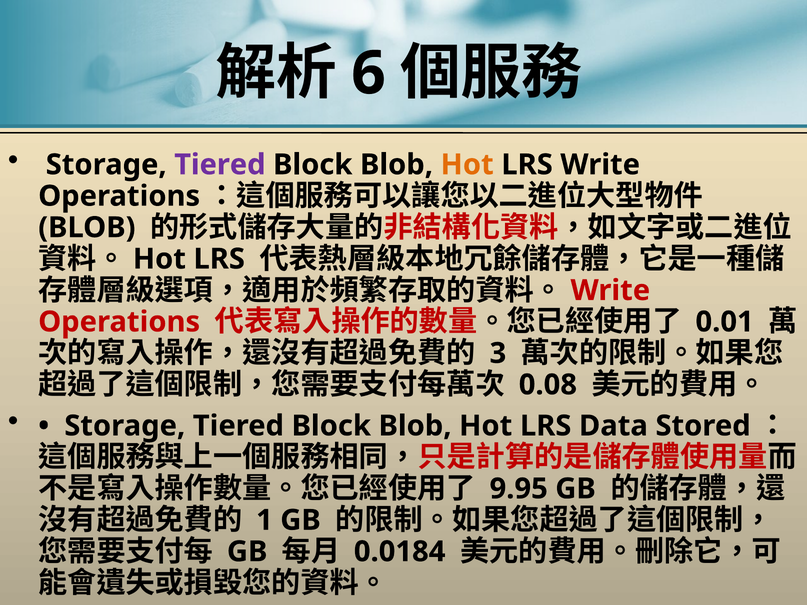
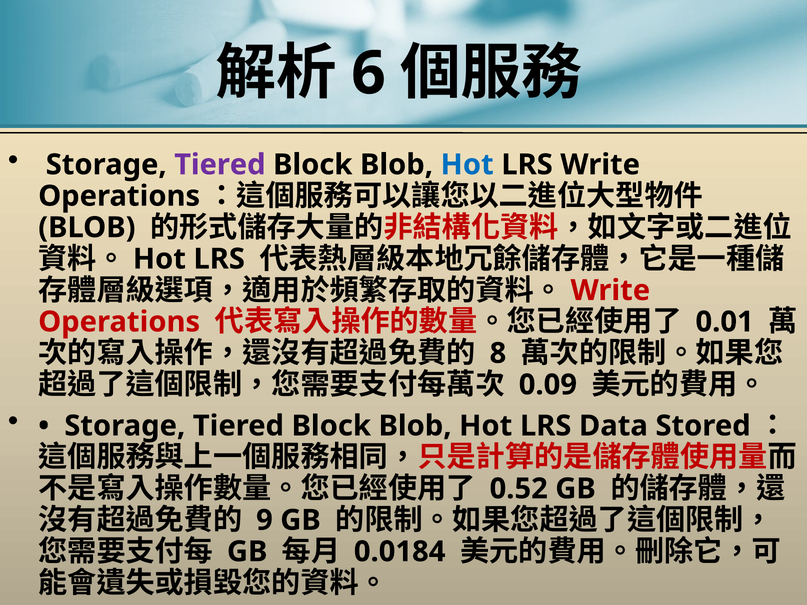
Hot at (467, 165) colour: orange -> blue
3: 3 -> 8
0.08: 0.08 -> 0.09
9.95: 9.95 -> 0.52
1: 1 -> 9
